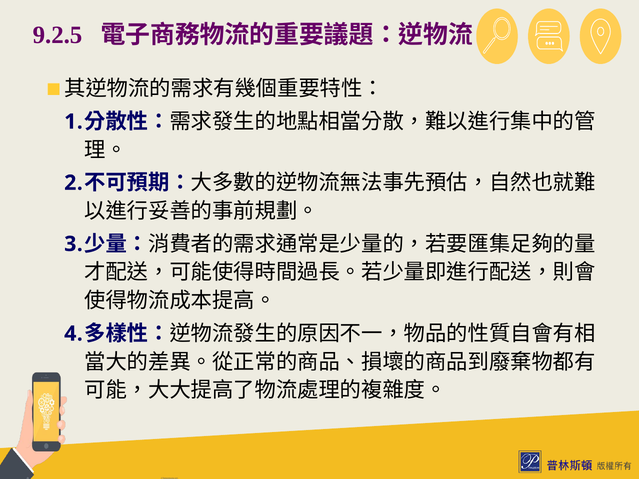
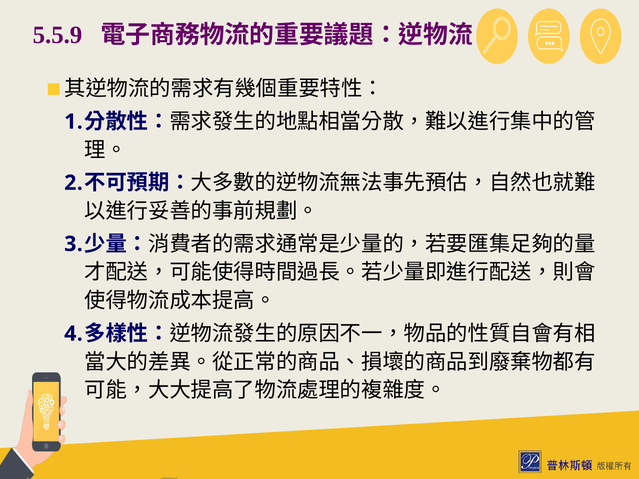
9.2.5: 9.2.5 -> 5.5.9
